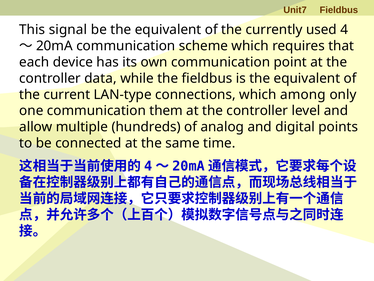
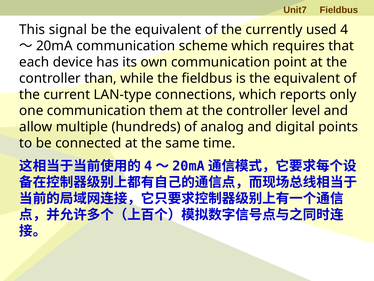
data: data -> than
among: among -> reports
